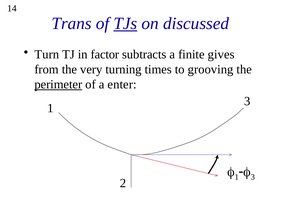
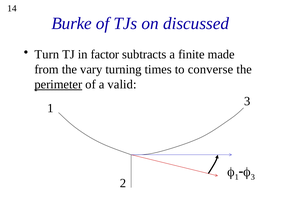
Trans: Trans -> Burke
TJs underline: present -> none
gives: gives -> made
very: very -> vary
grooving: grooving -> converse
enter: enter -> valid
